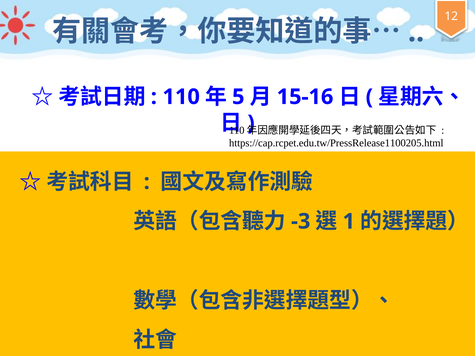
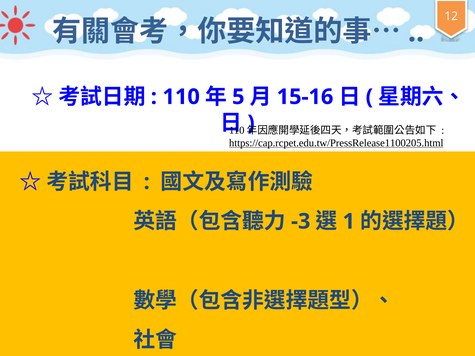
https://cap.rcpet.edu.tw/PressRelease1100205.html underline: none -> present
